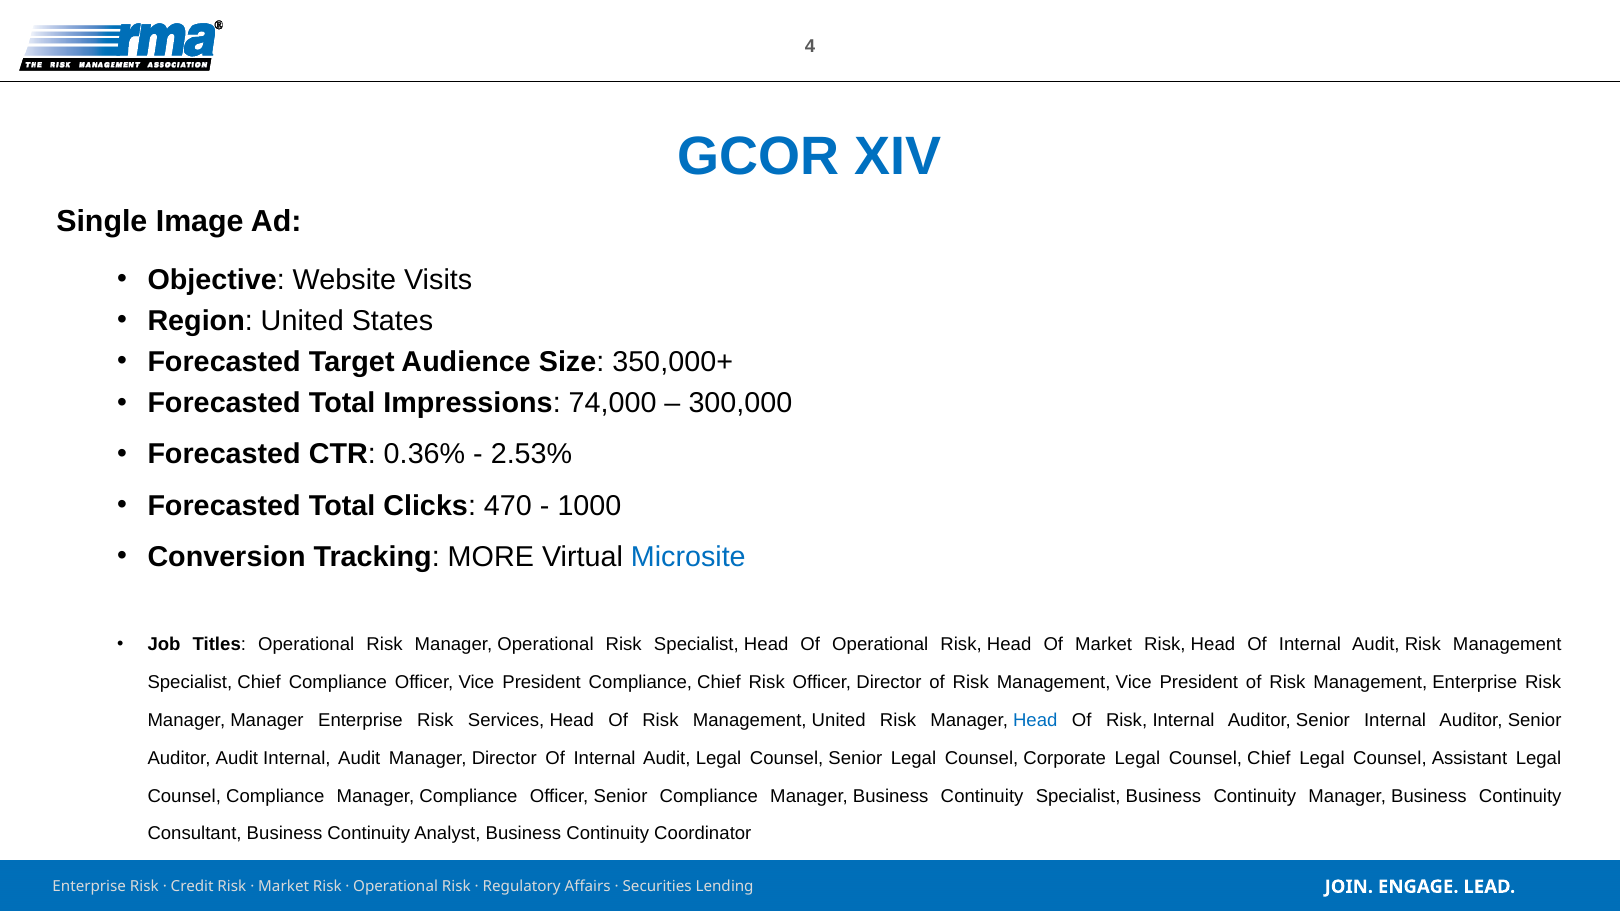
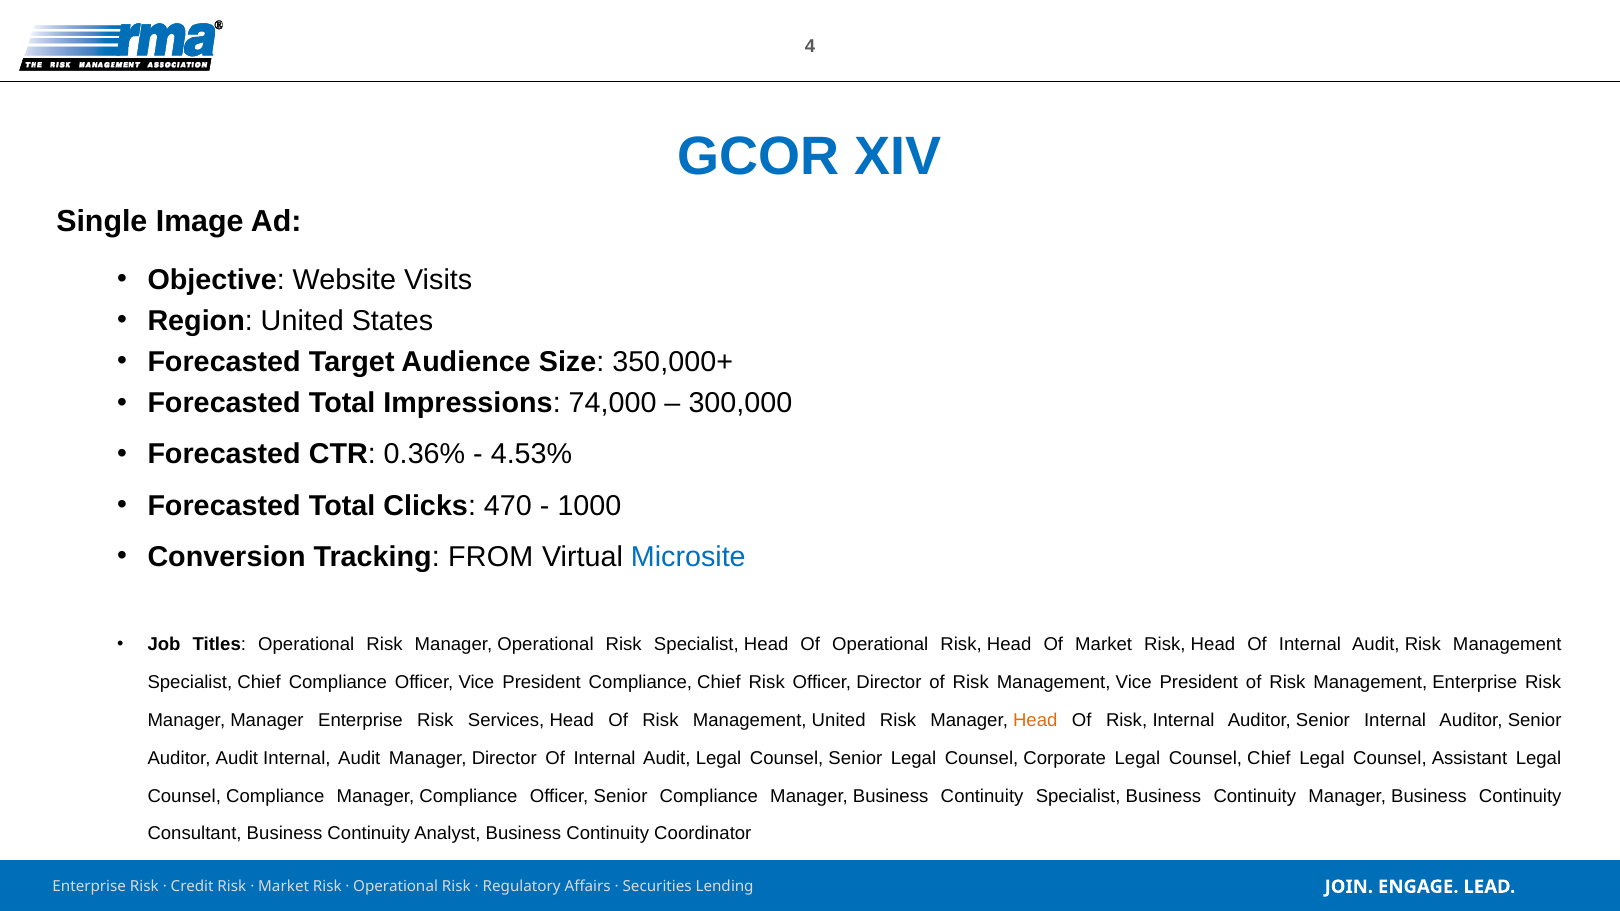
2.53%: 2.53% -> 4.53%
MORE: MORE -> FROM
Head at (1035, 720) colour: blue -> orange
